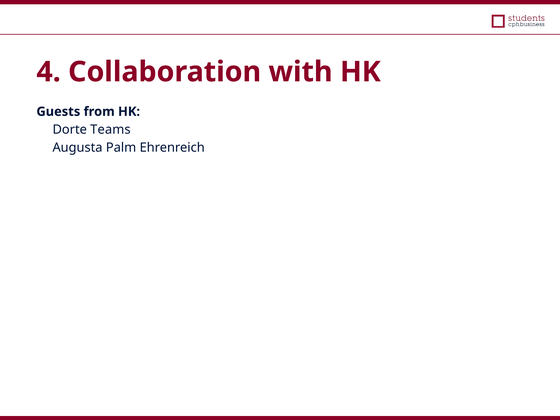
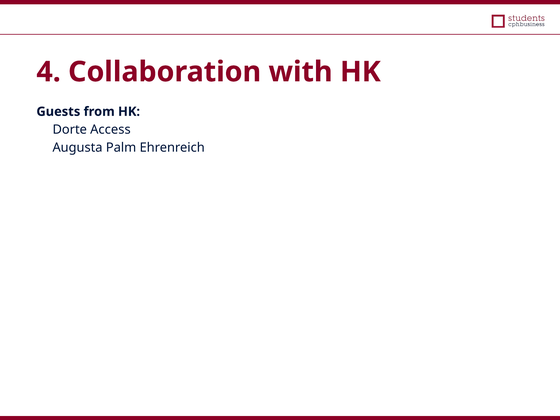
Teams: Teams -> Access
